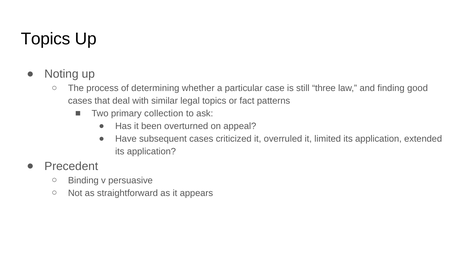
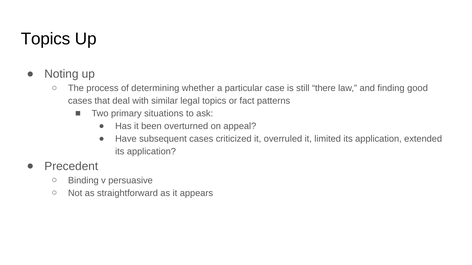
three: three -> there
collection: collection -> situations
